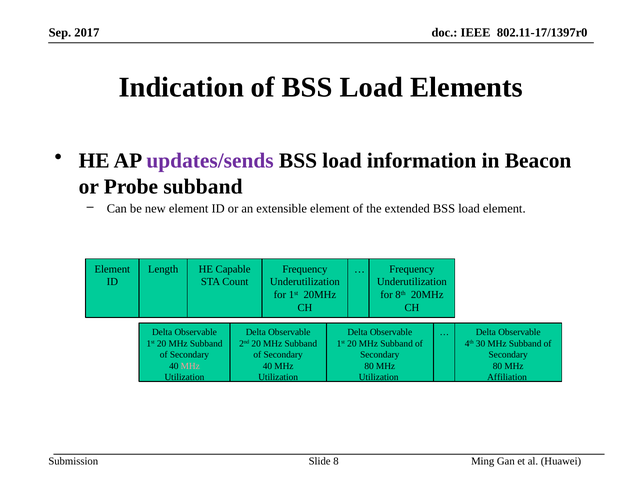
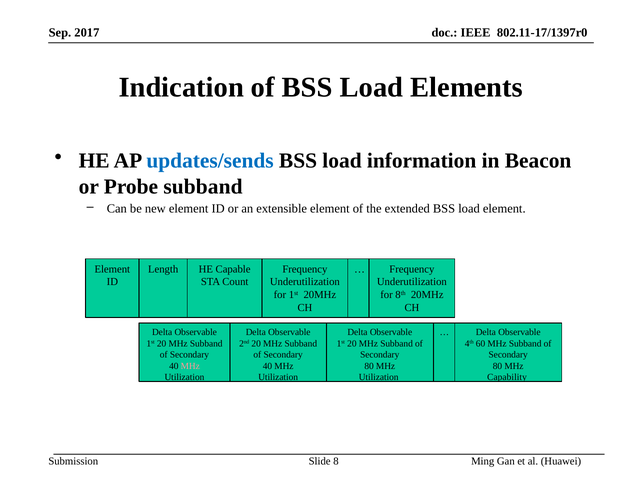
updates/sends colour: purple -> blue
30: 30 -> 60
Affiliation: Affiliation -> Capability
